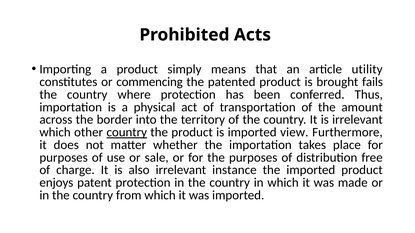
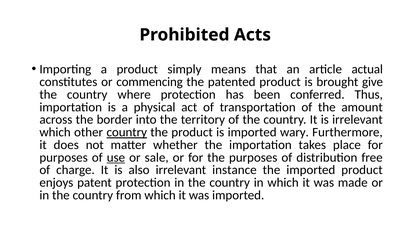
utility: utility -> actual
fails: fails -> give
view: view -> wary
use underline: none -> present
